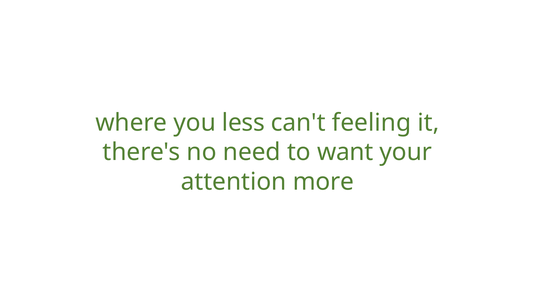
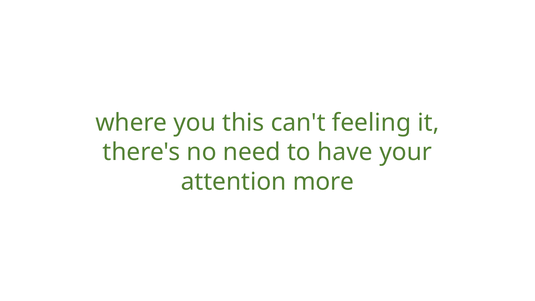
less: less -> this
want: want -> have
